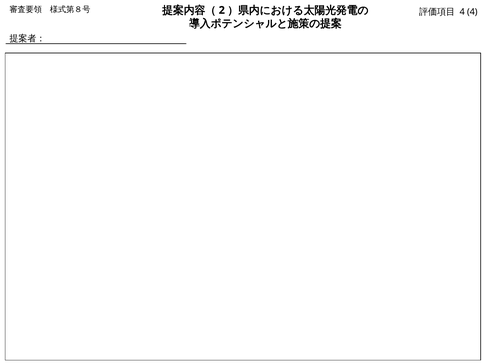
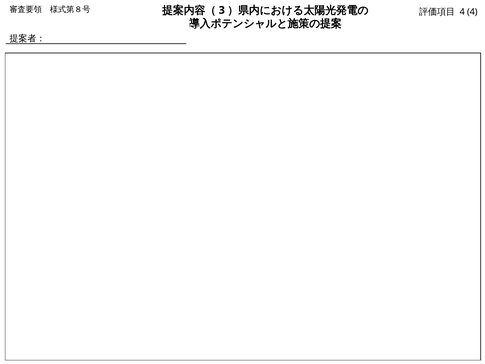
2: 2 -> 3
